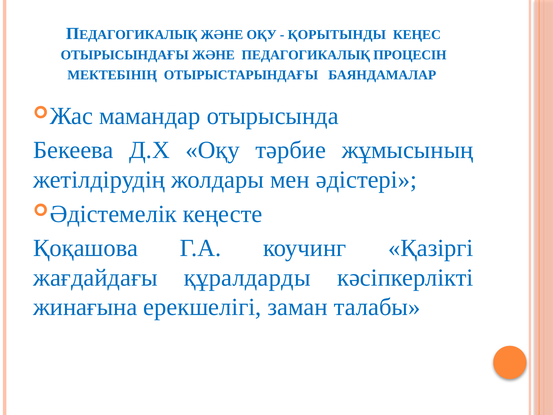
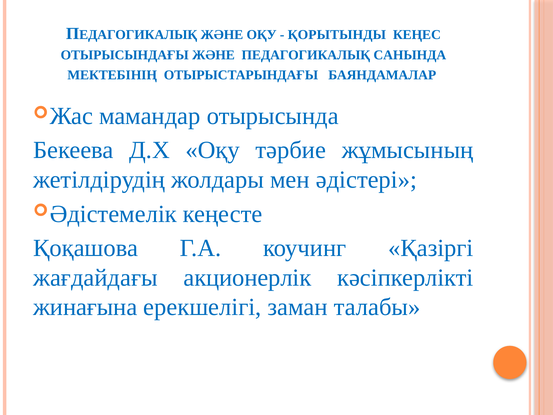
ПРОЦЕСІН: ПРОЦЕСІН -> САНЫНДА
құралдарды: құралдарды -> акционерлік
